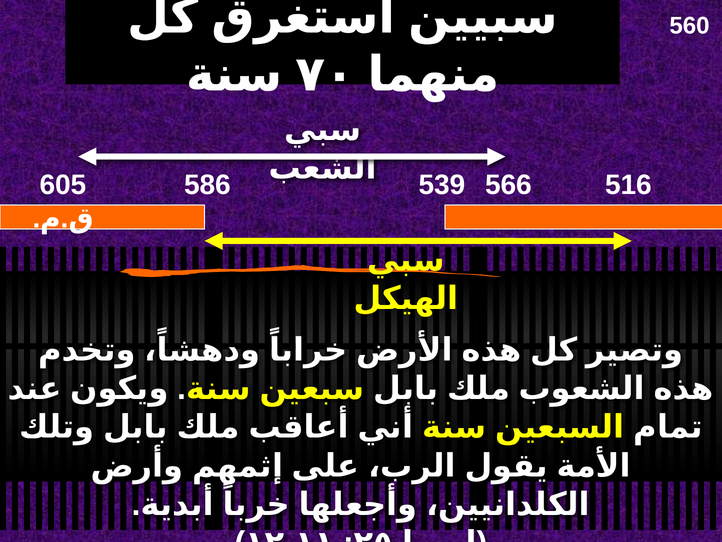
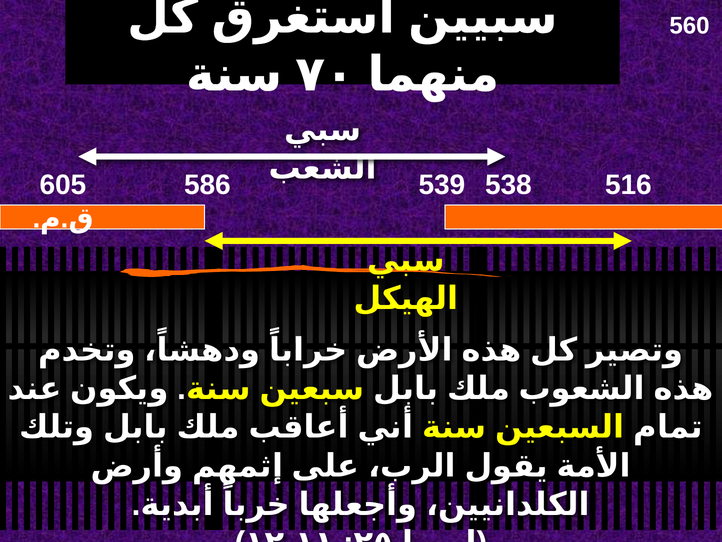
566: 566 -> 538
